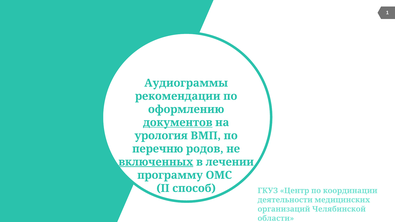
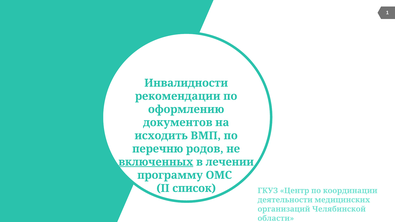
Аудиограммы: Аудиограммы -> Инвалидности
документов underline: present -> none
урология: урология -> исходить
способ: способ -> список
